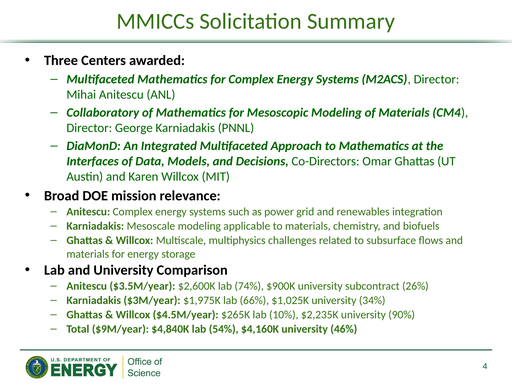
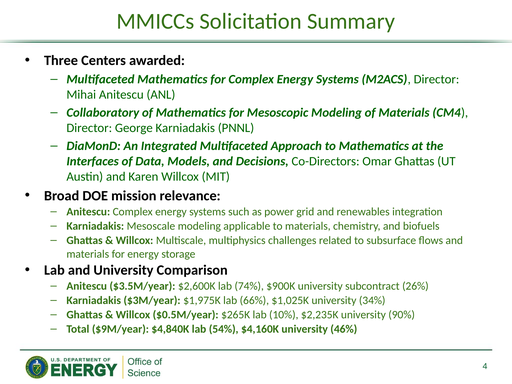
$4.5M/year: $4.5M/year -> $0.5M/year
